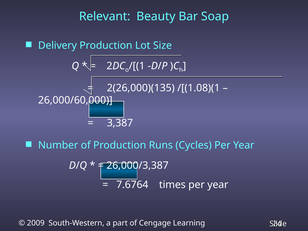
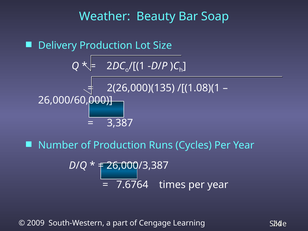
Relevant: Relevant -> Weather
